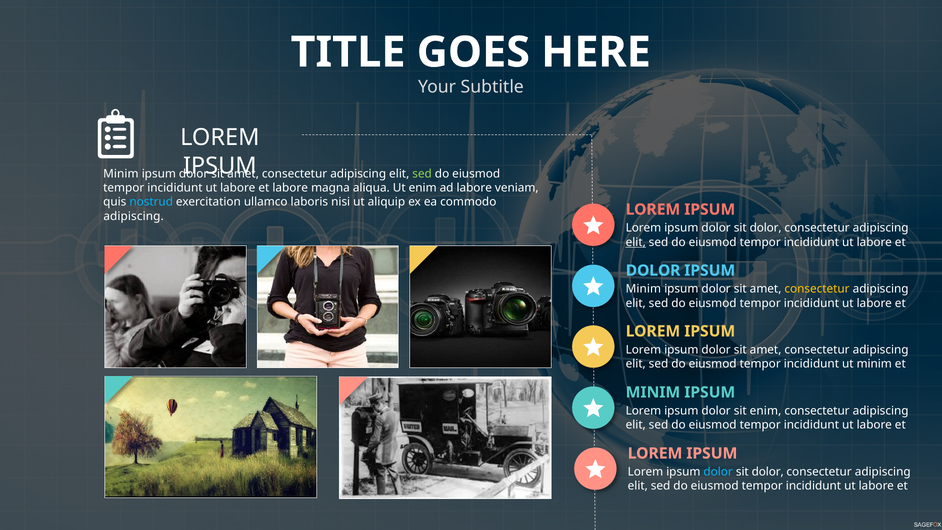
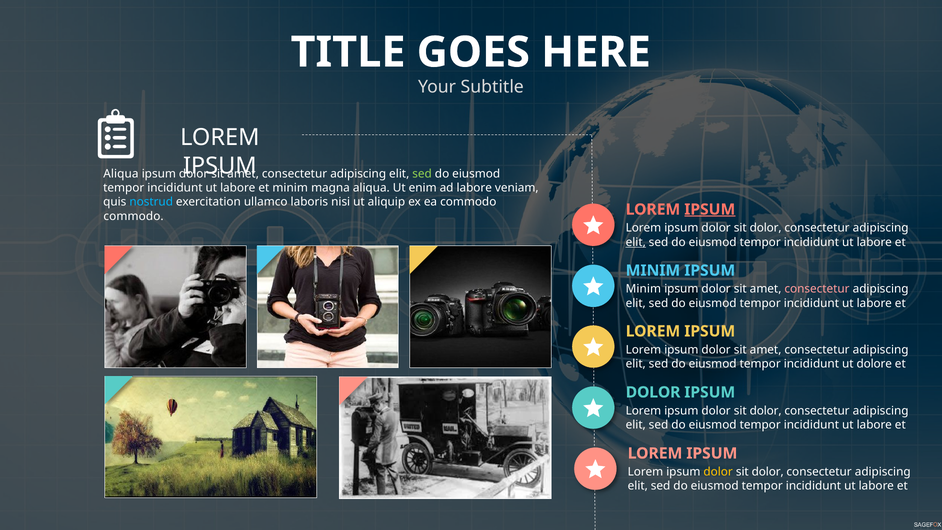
Minim at (121, 174): Minim -> Aliqua
labore at (290, 188): labore -> minim
IPSUM at (710, 209) underline: none -> present
adipiscing at (134, 216): adipiscing -> commodo
DOLOR at (653, 270): DOLOR -> MINIM
consectetur at (817, 289) colour: yellow -> pink
ut minim: minim -> dolore
MINIM at (653, 392): MINIM -> DOLOR
enim at (766, 411): enim -> dolor
dolor at (718, 472) colour: light blue -> yellow
